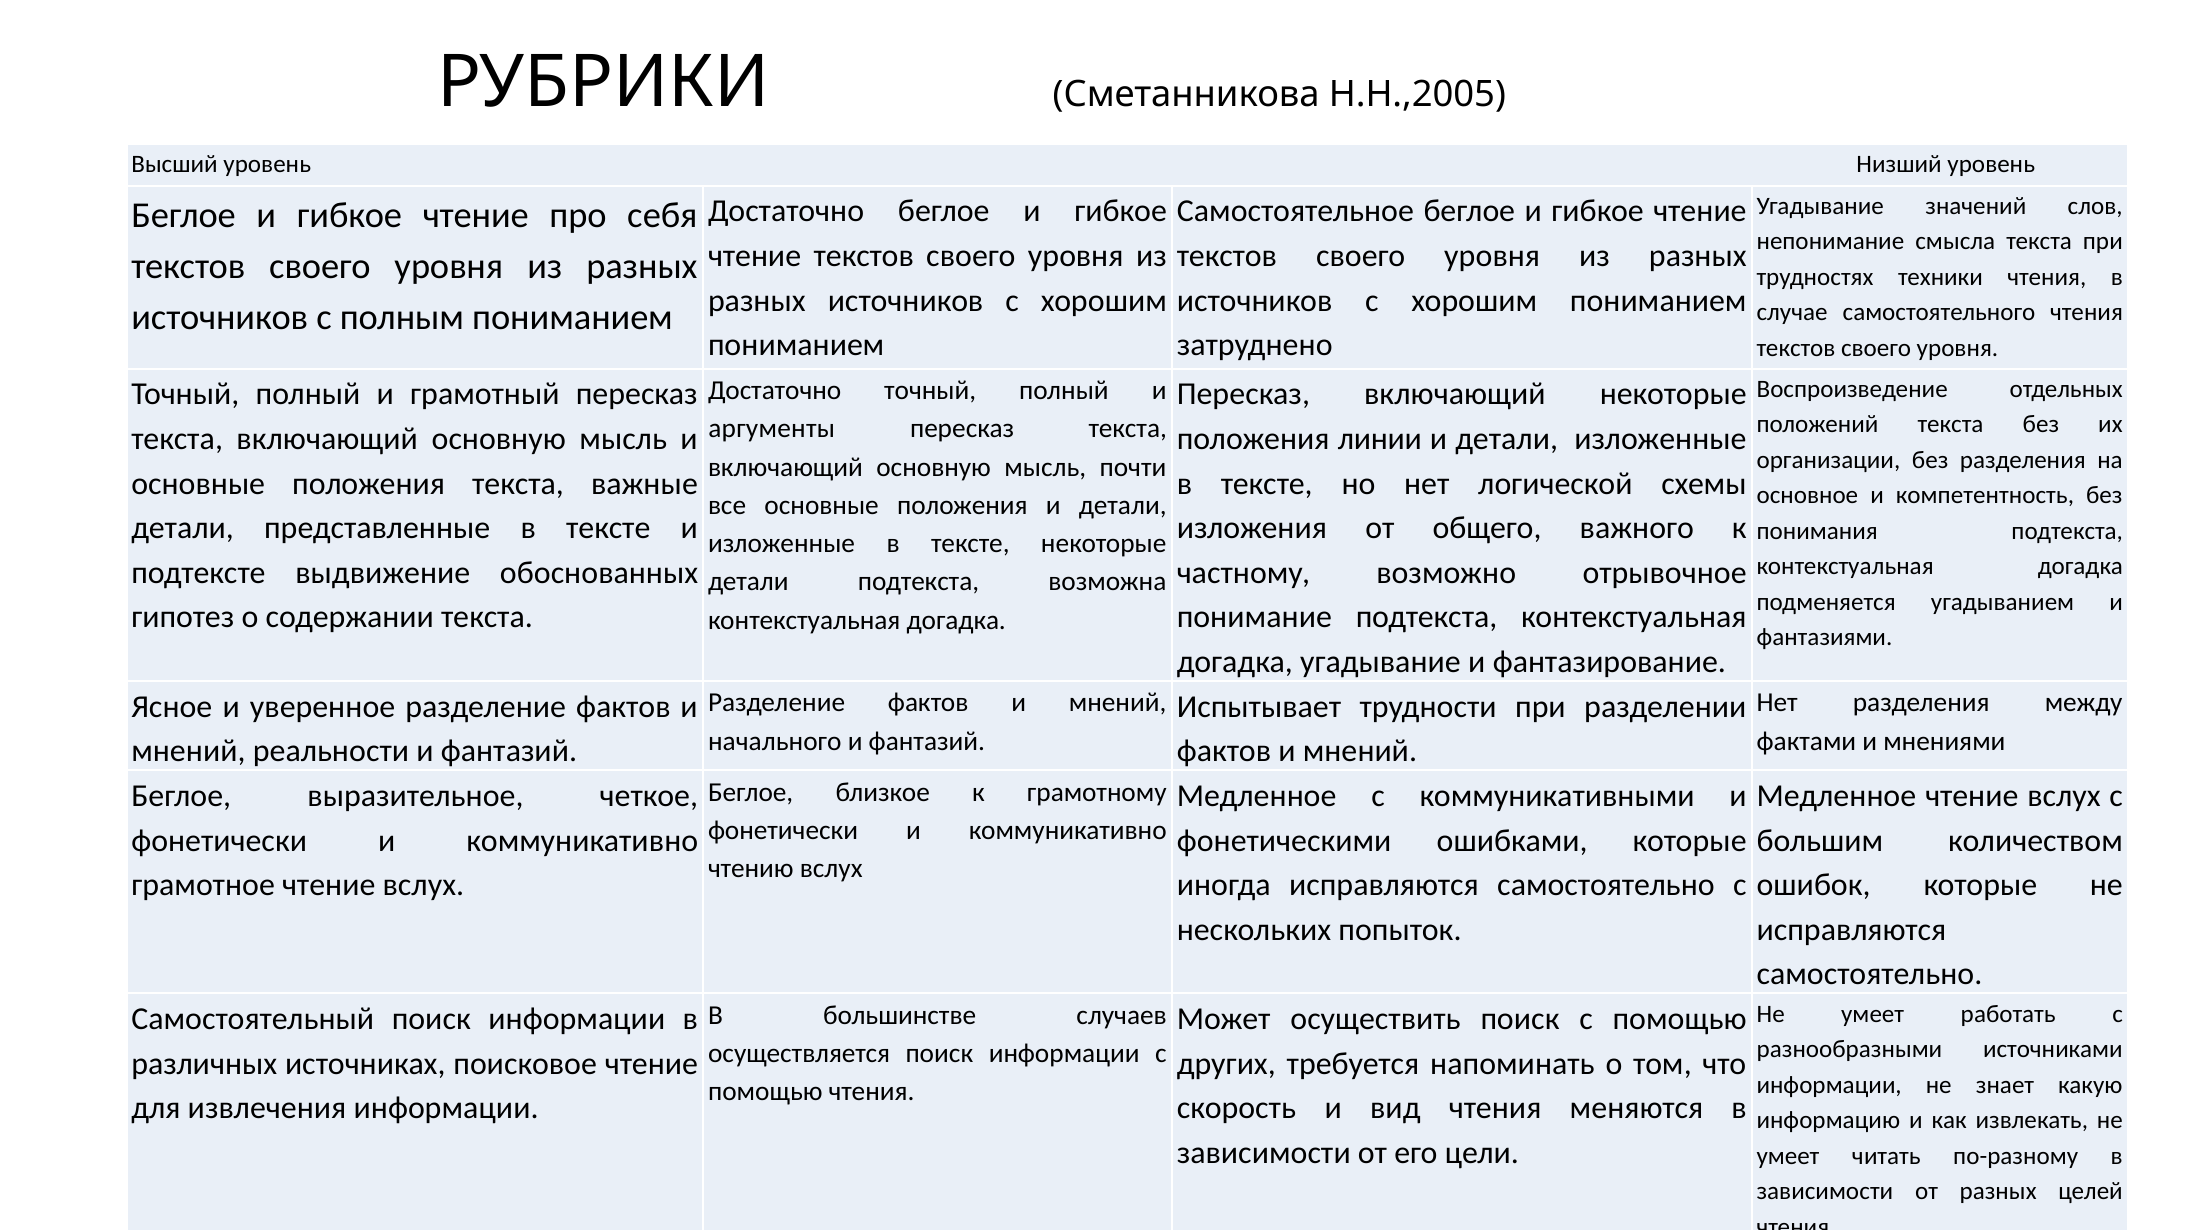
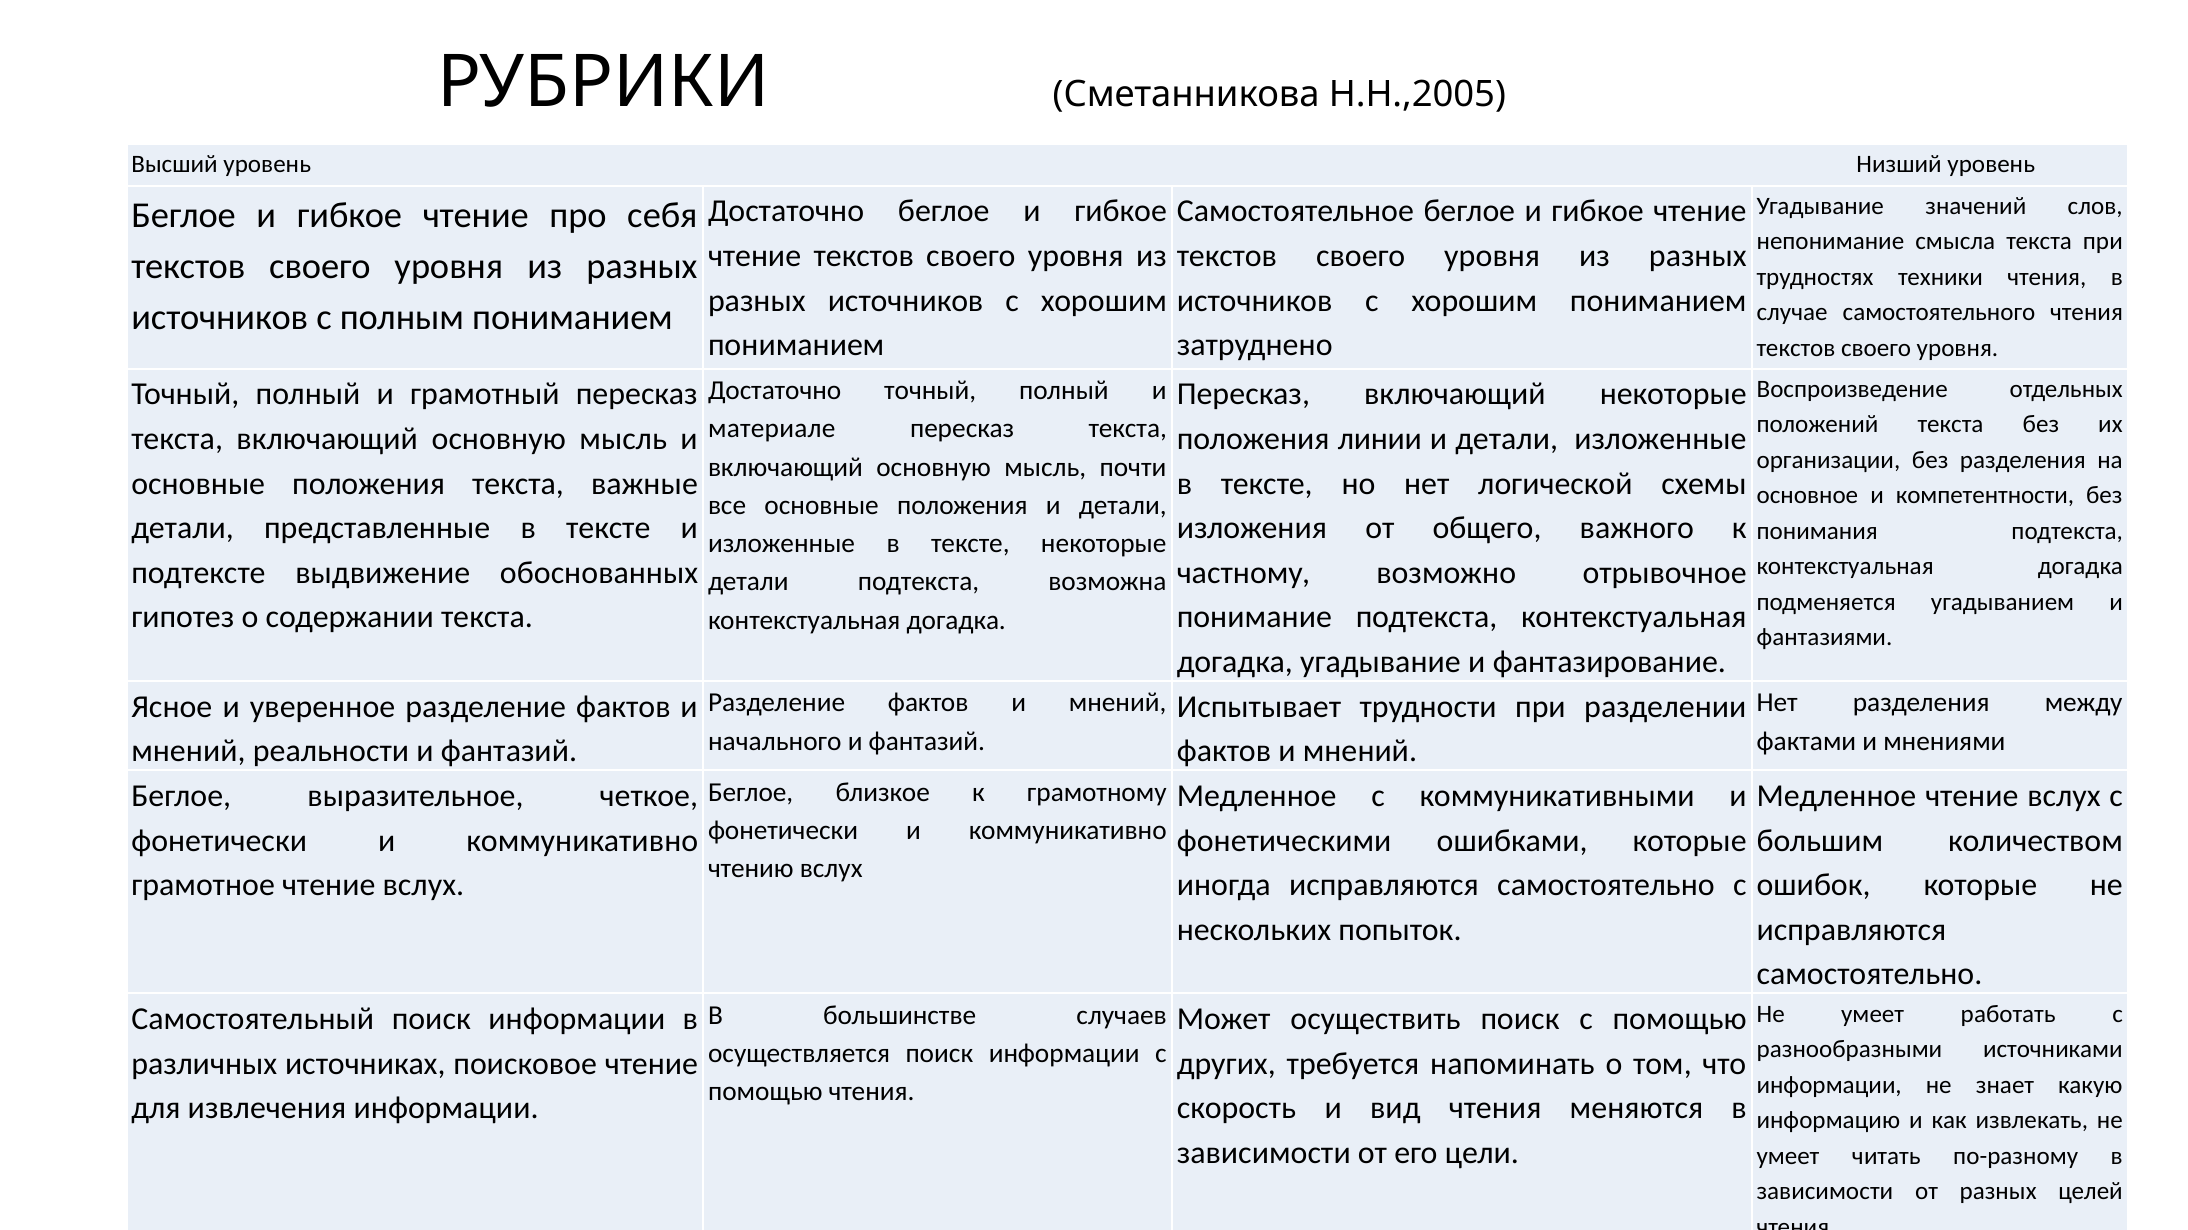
аргументы: аргументы -> материале
компетентность: компетентность -> компетентности
